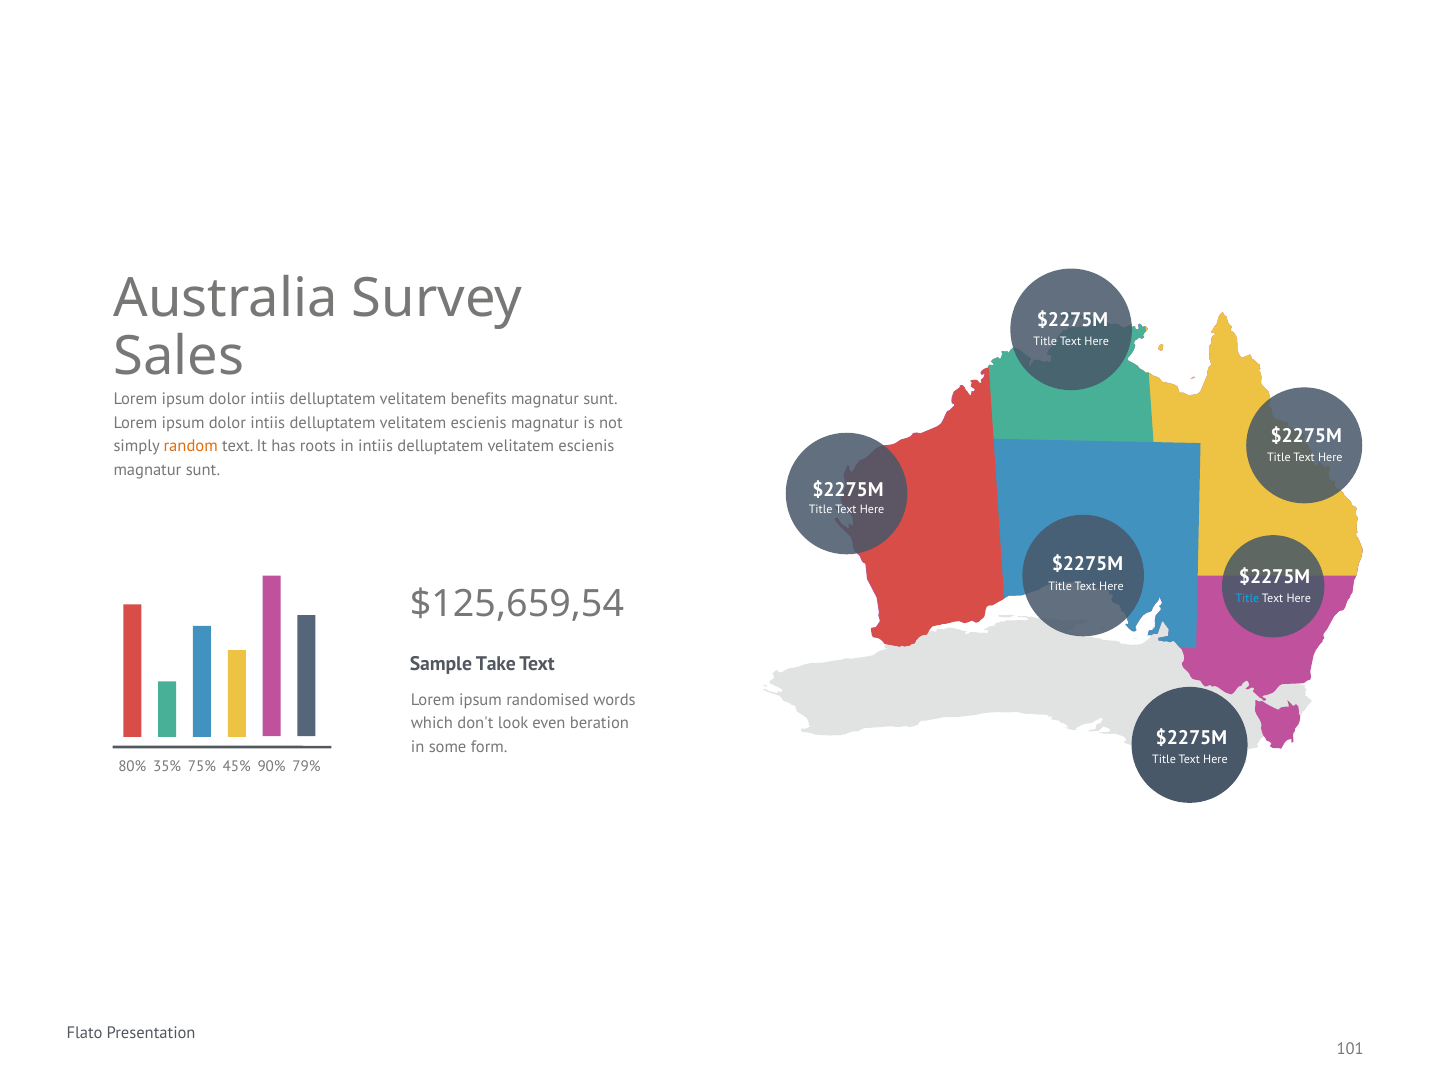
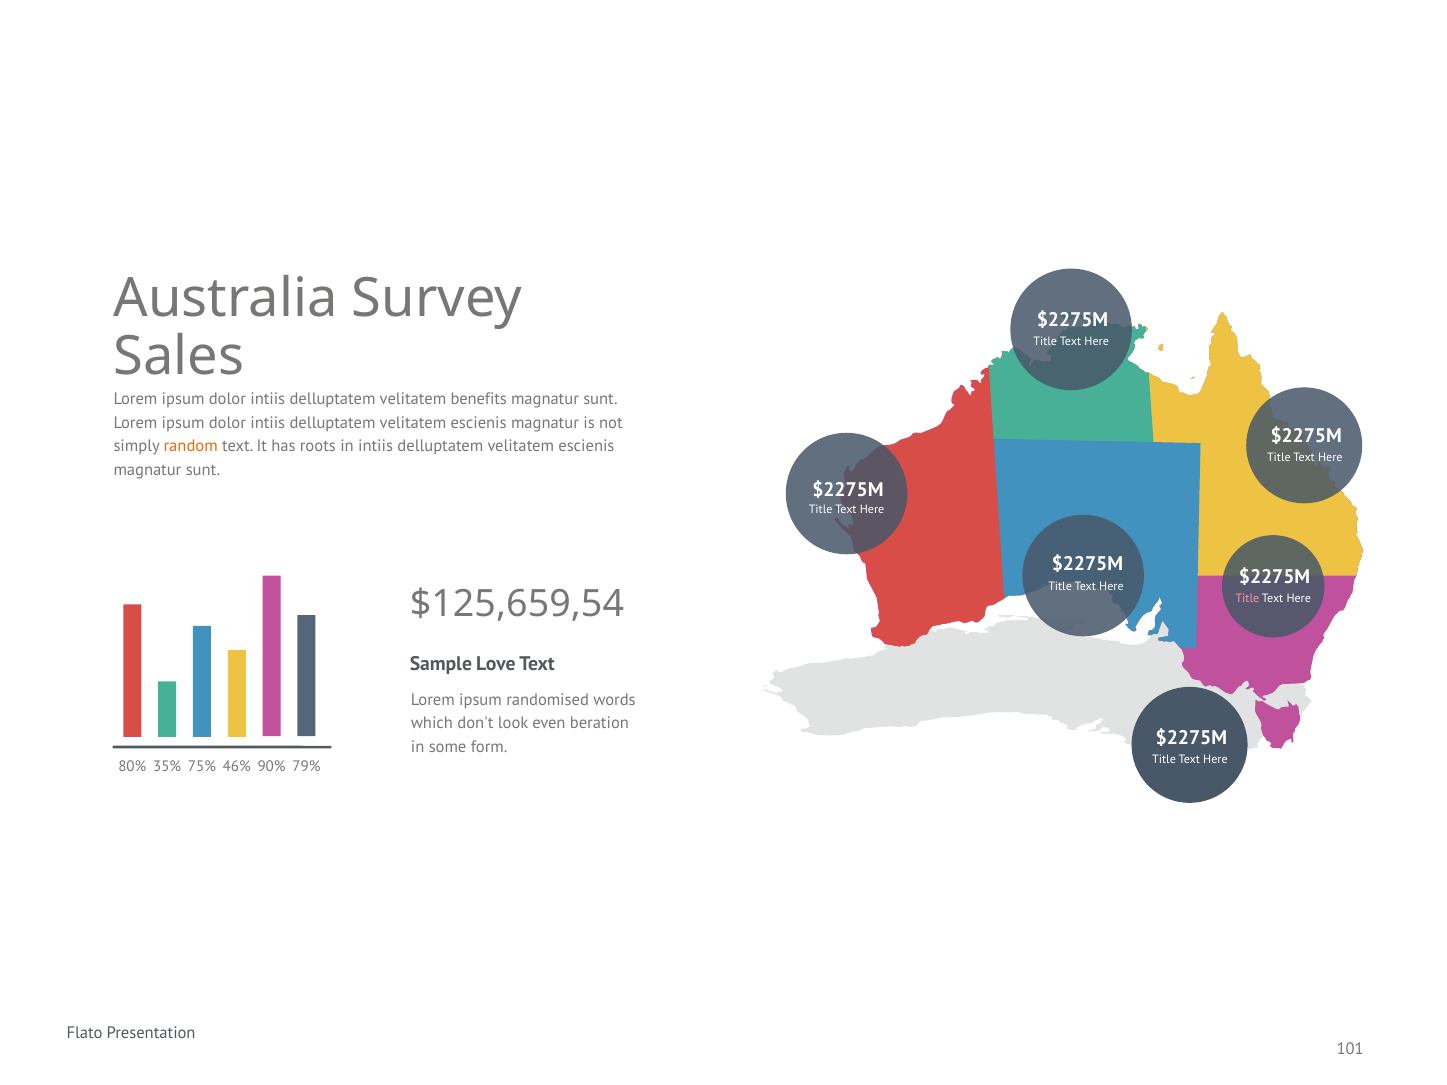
Title at (1247, 599) colour: light blue -> pink
Take: Take -> Love
45%: 45% -> 46%
